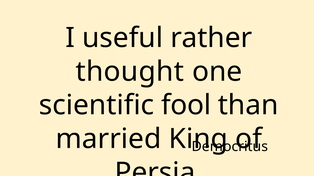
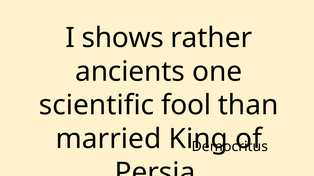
useful: useful -> shows
thought: thought -> ancients
